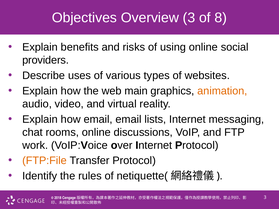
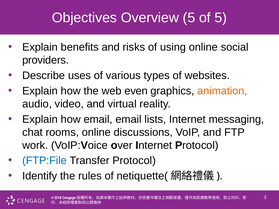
Overview 3: 3 -> 5
of 8: 8 -> 5
main: main -> even
FTP:File colour: orange -> blue
